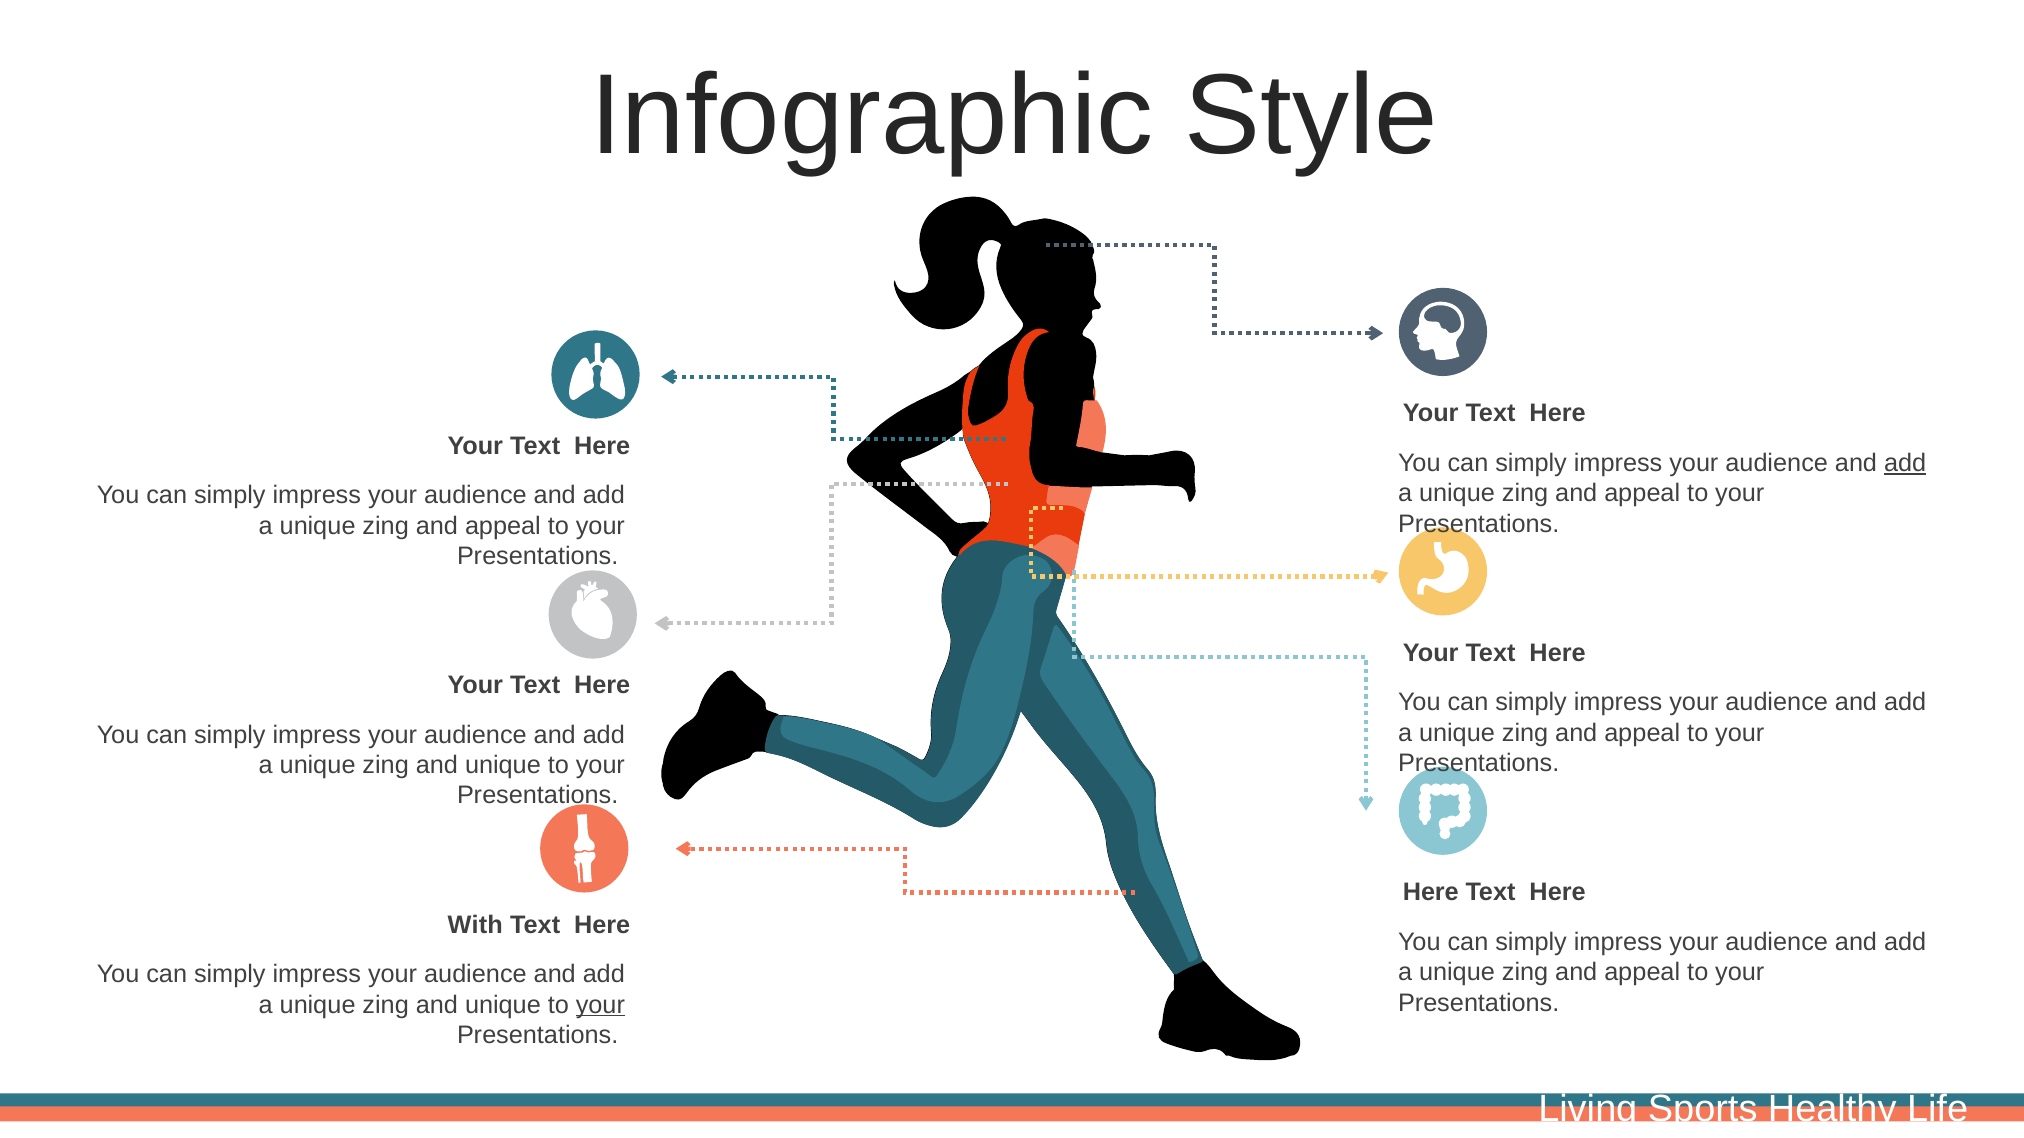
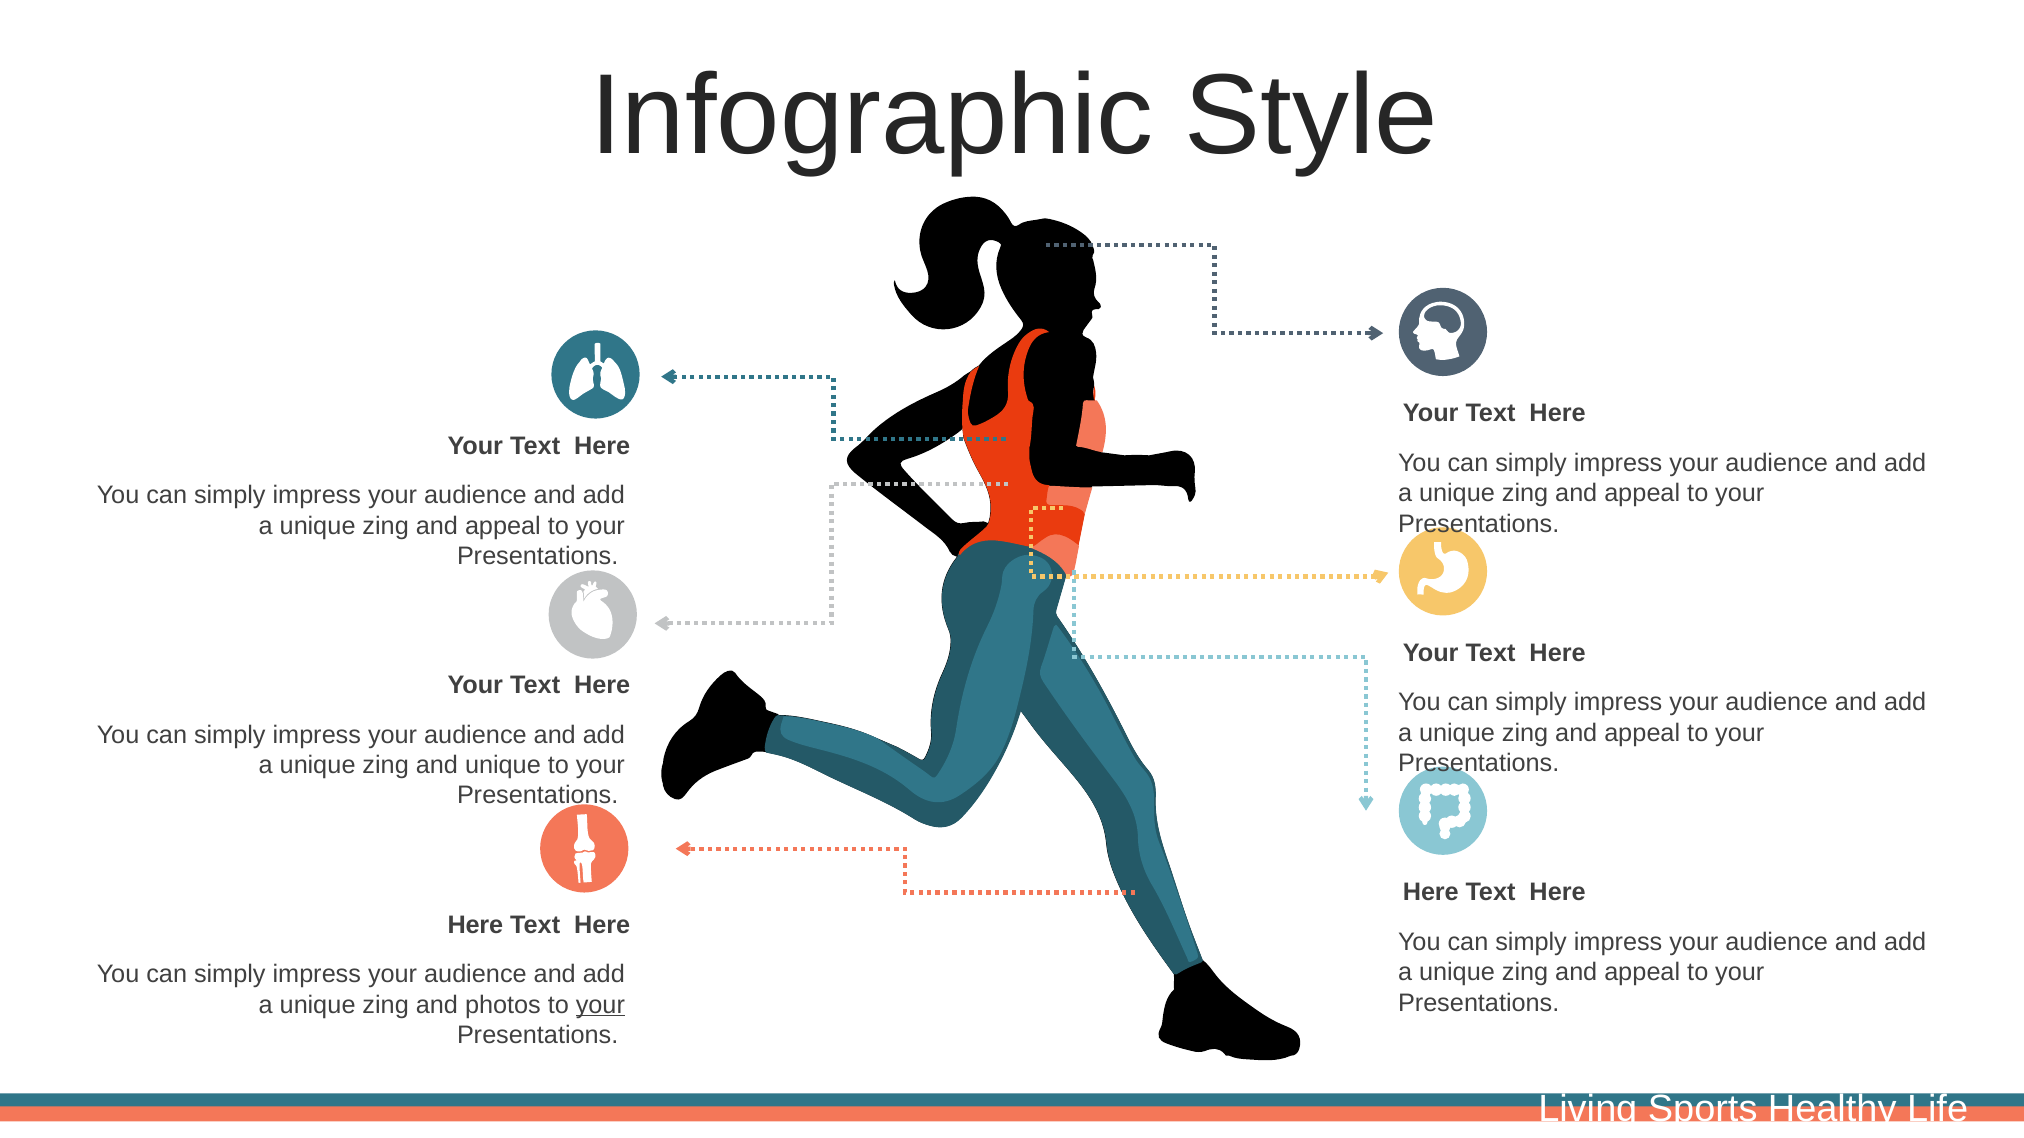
add at (1905, 463) underline: present -> none
With at (475, 925): With -> Here
unique at (503, 1005): unique -> photos
